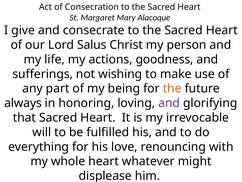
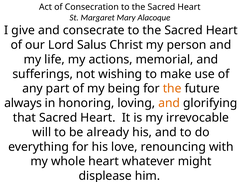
goodness: goodness -> memorial
and at (169, 103) colour: purple -> orange
fulfilled: fulfilled -> already
